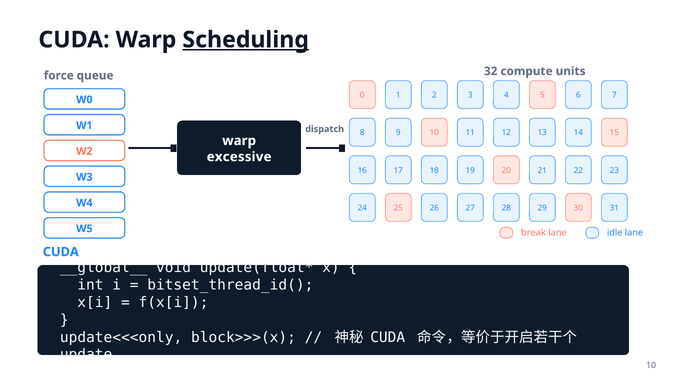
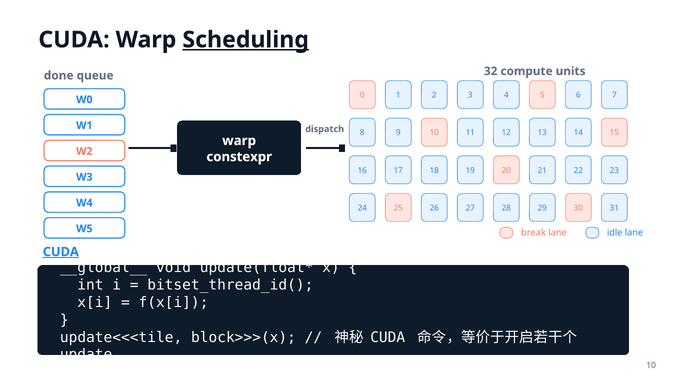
force: force -> done
excessive: excessive -> constexpr
CUDA at (61, 252) underline: none -> present
update<<<only: update<<<only -> update<<<tile
